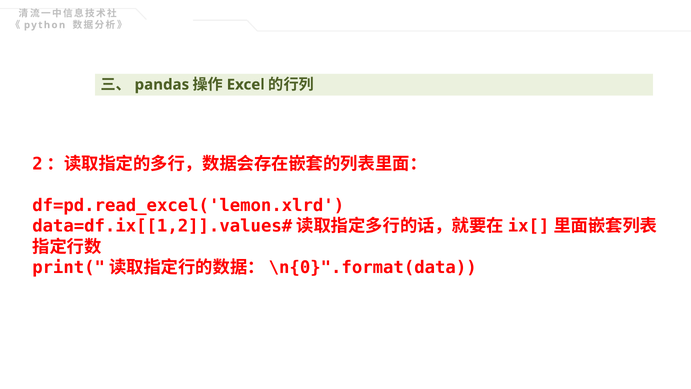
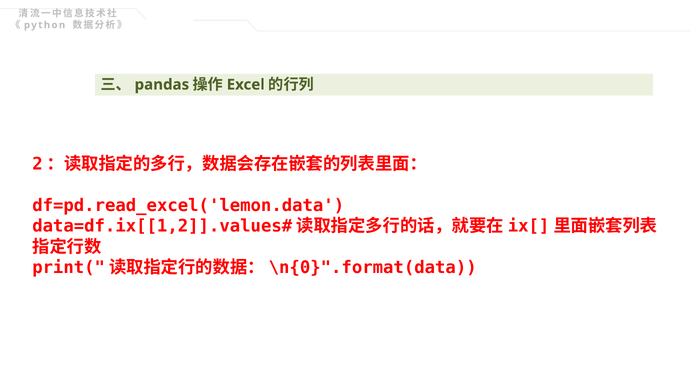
df=pd.read_excel('lemon.xlrd: df=pd.read_excel('lemon.xlrd -> df=pd.read_excel('lemon.data
